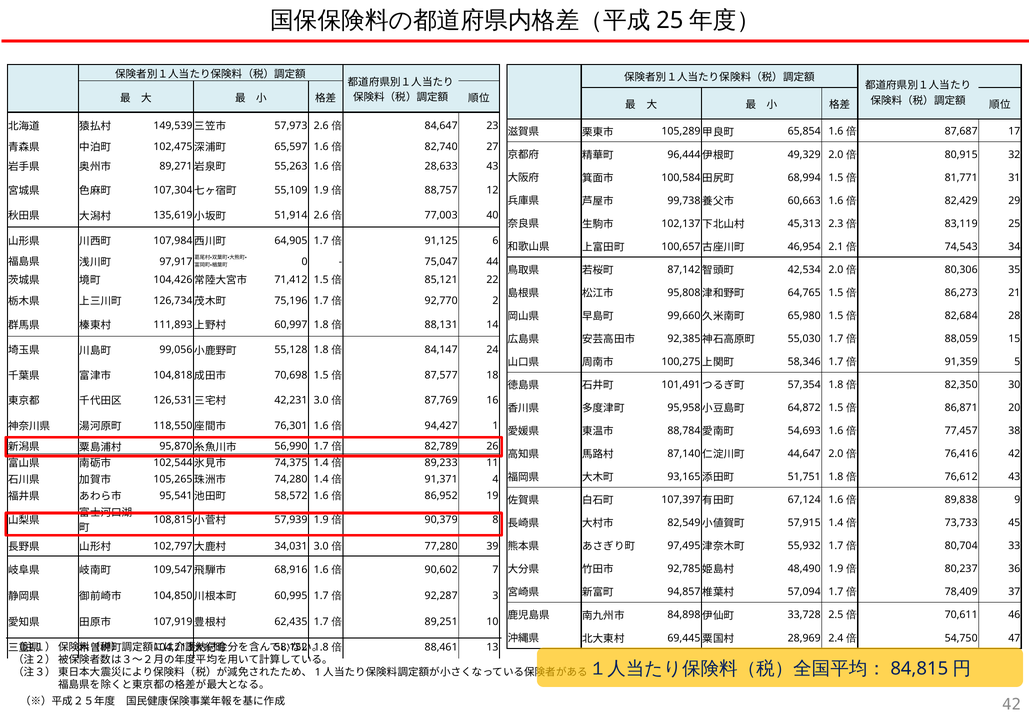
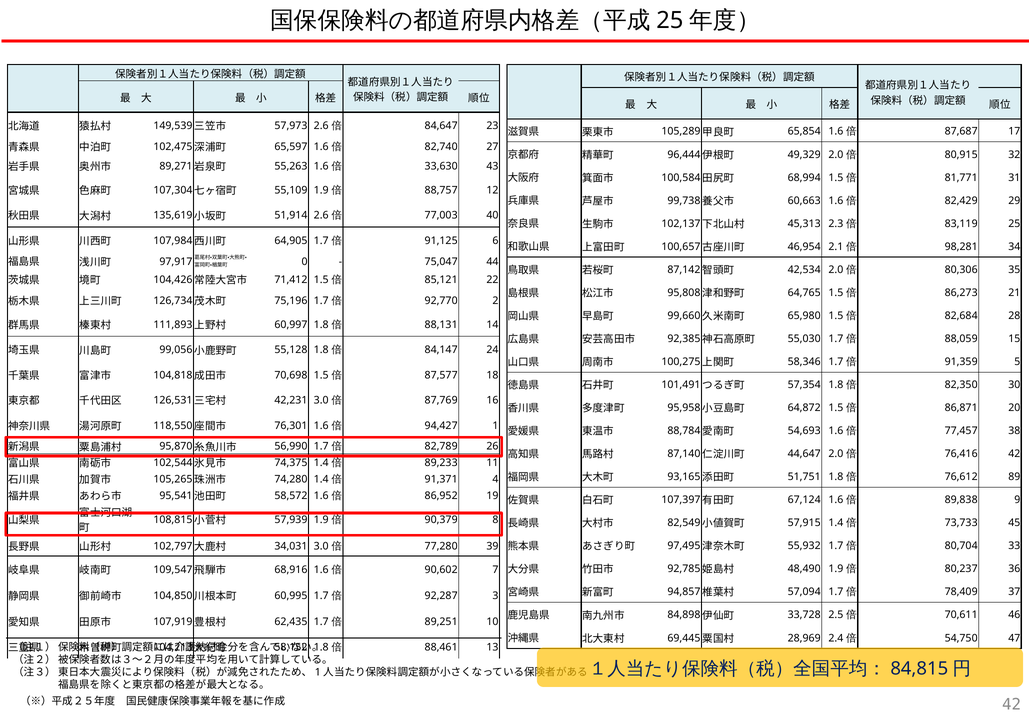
28,633: 28,633 -> 33,630
74,543: 74,543 -> 98,281
76,612 43: 43 -> 89
